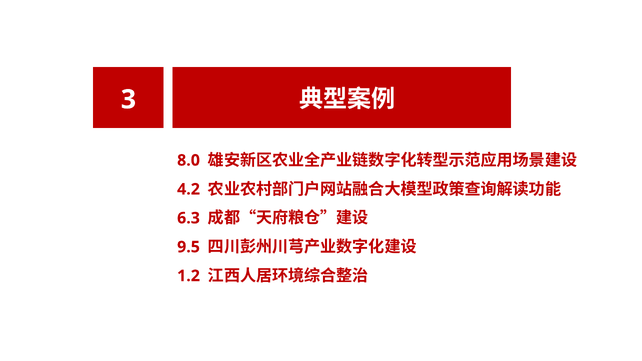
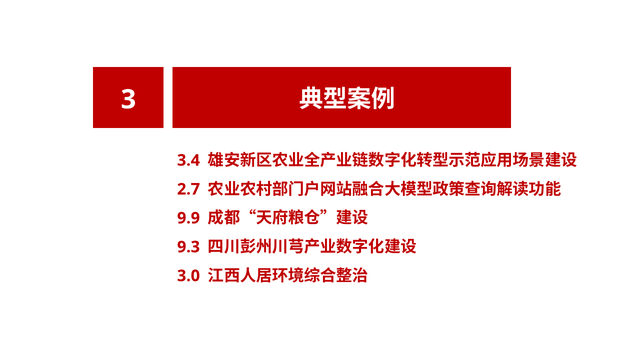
8.0: 8.0 -> 3.4
4.2: 4.2 -> 2.7
6.3: 6.3 -> 9.9
9.5: 9.5 -> 9.3
1.2: 1.2 -> 3.0
